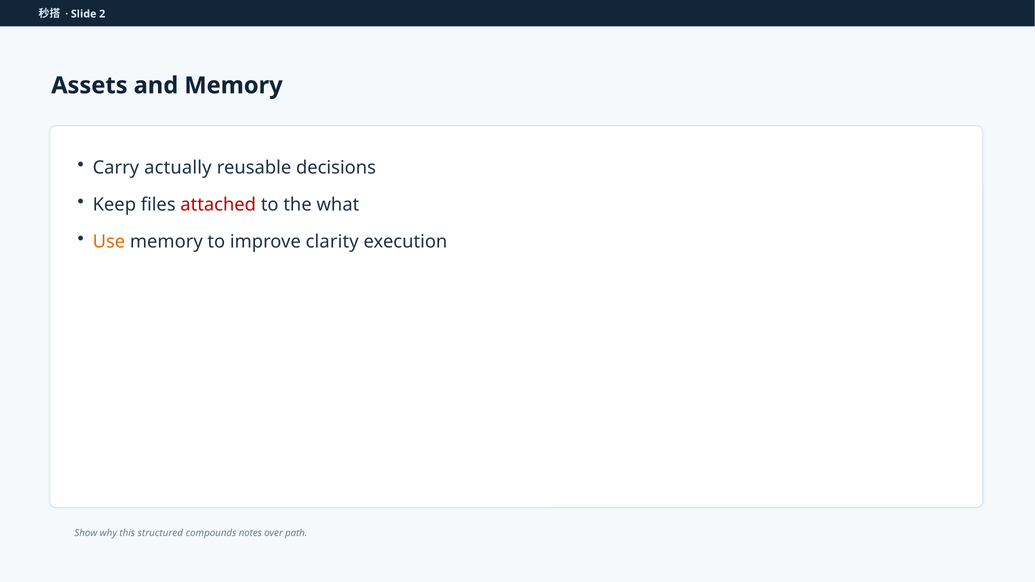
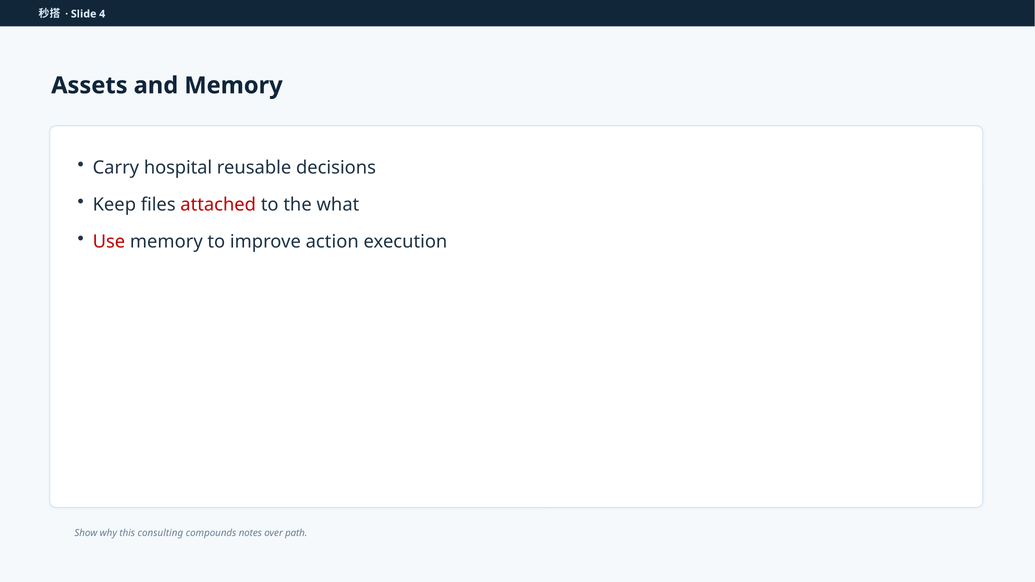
2: 2 -> 4
actually: actually -> hospital
Use colour: orange -> red
clarity: clarity -> action
structured: structured -> consulting
